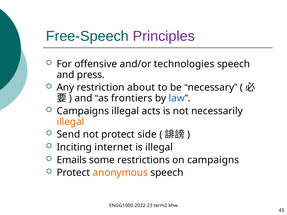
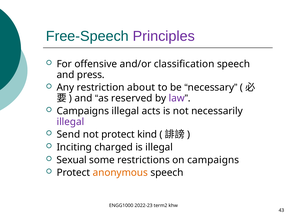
technologies: technologies -> classification
frontiers: frontiers -> reserved
law colour: blue -> purple
illegal at (70, 122) colour: orange -> purple
side: side -> kind
internet: internet -> charged
Emails: Emails -> Sexual
